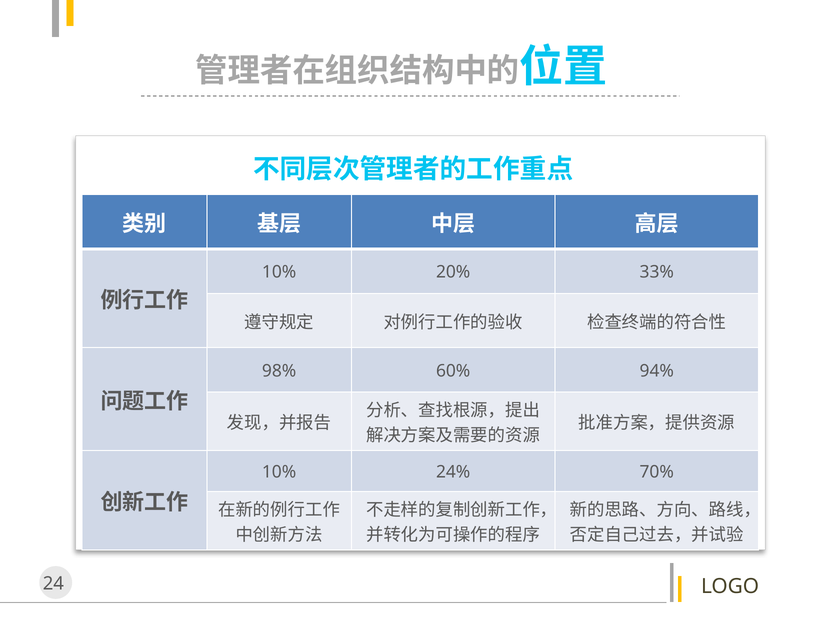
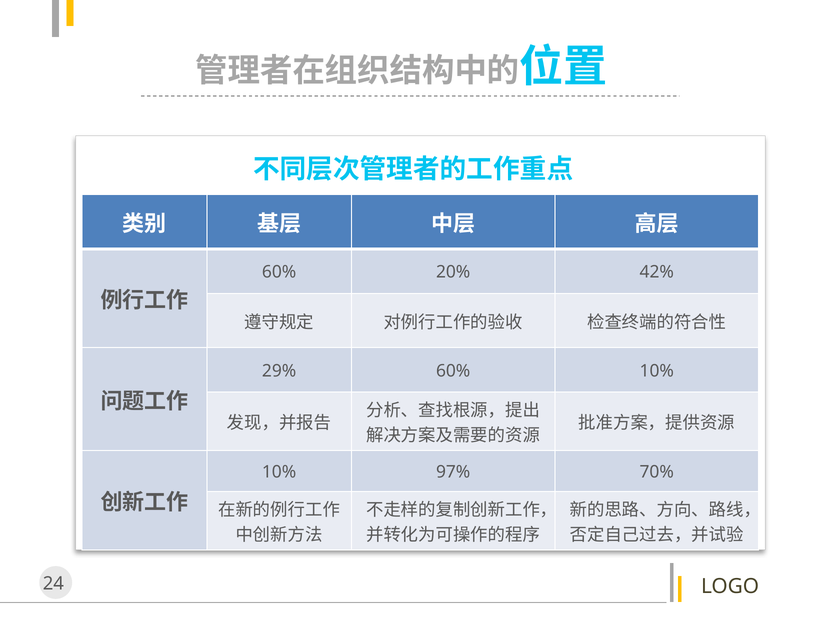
10% at (279, 272): 10% -> 60%
33%: 33% -> 42%
98%: 98% -> 29%
60% 94%: 94% -> 10%
24%: 24% -> 97%
